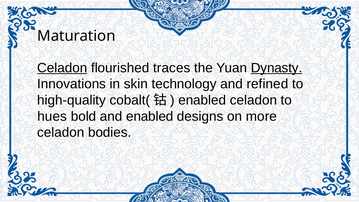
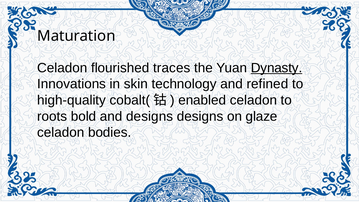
Celadon at (62, 68) underline: present -> none
hues: hues -> roots
and enabled: enabled -> designs
more: more -> glaze
